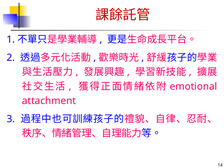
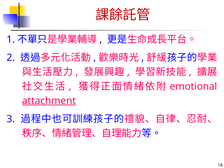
attachment underline: none -> present
